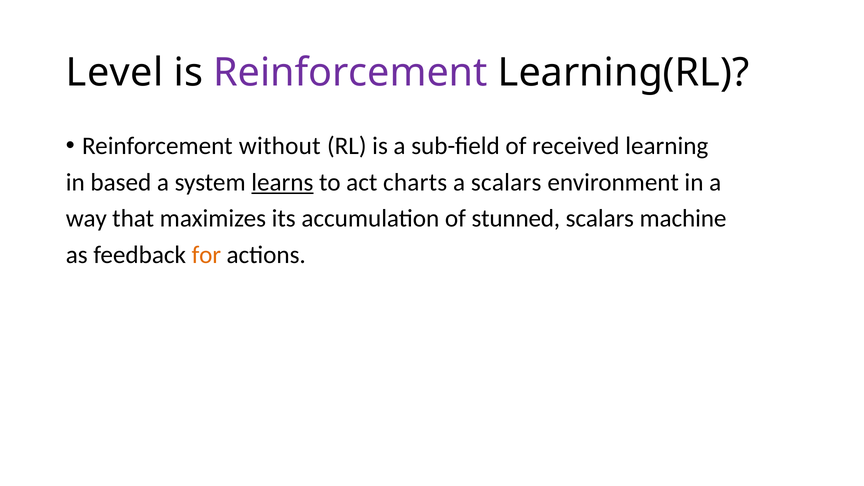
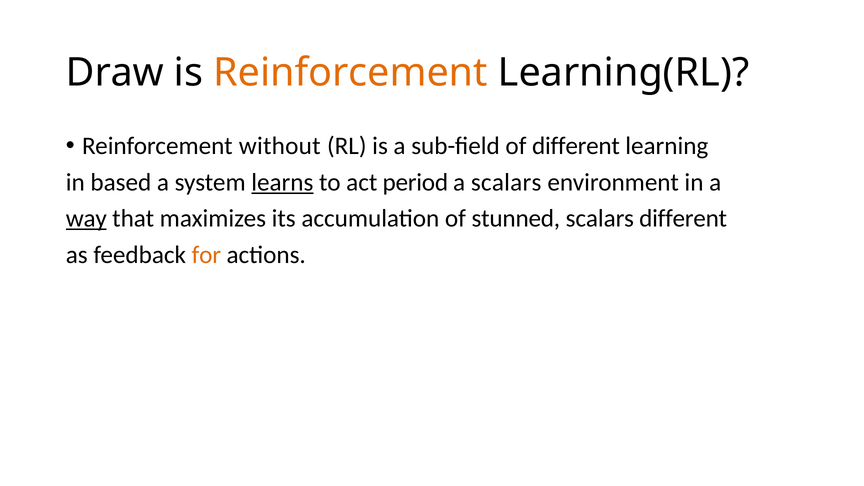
Level: Level -> Draw
Reinforcement at (350, 73) colour: purple -> orange
of received: received -> different
charts: charts -> period
way underline: none -> present
scalars machine: machine -> different
